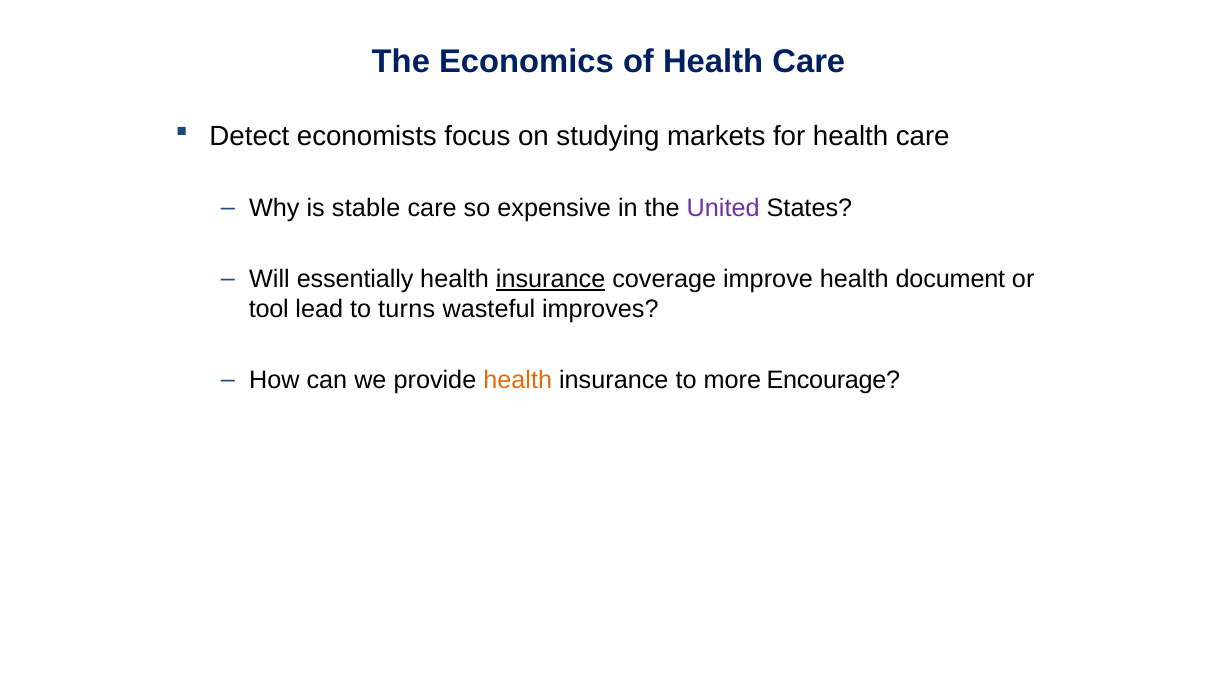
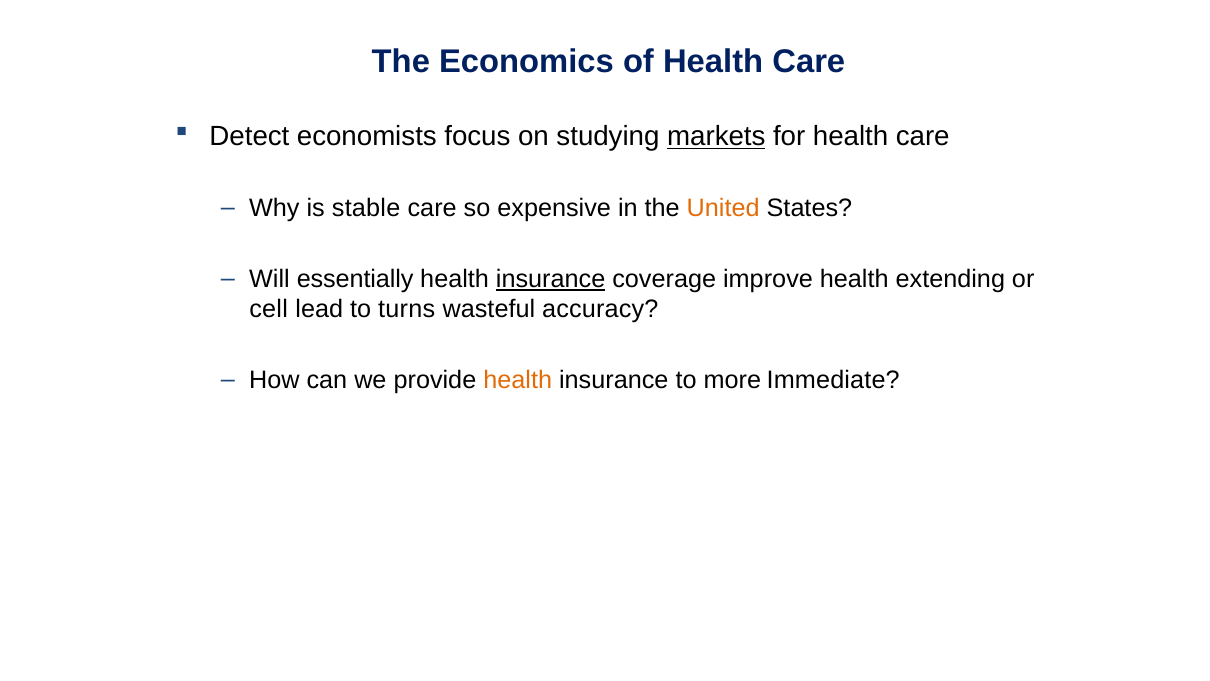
markets underline: none -> present
United colour: purple -> orange
document: document -> extending
tool: tool -> cell
improves: improves -> accuracy
Encourage: Encourage -> Immediate
